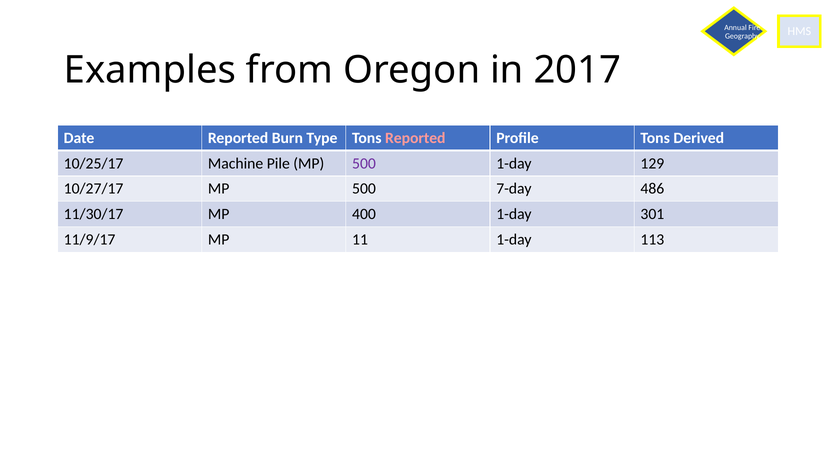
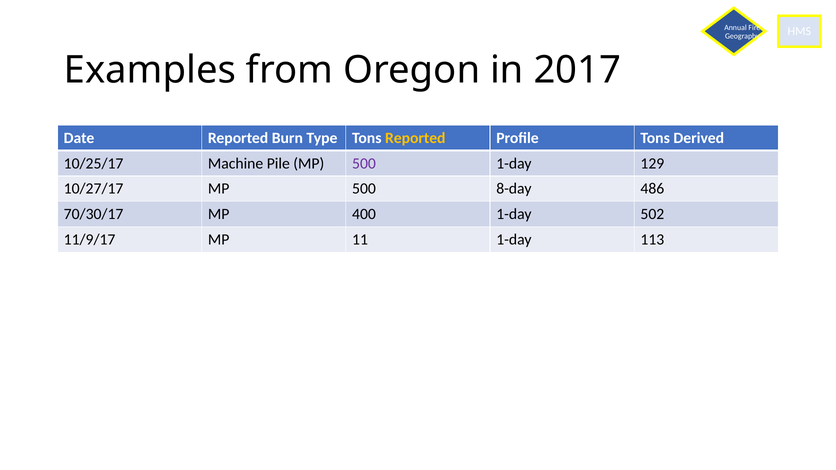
Reported at (415, 138) colour: pink -> yellow
7-day: 7-day -> 8-day
11/30/17: 11/30/17 -> 70/30/17
301: 301 -> 502
